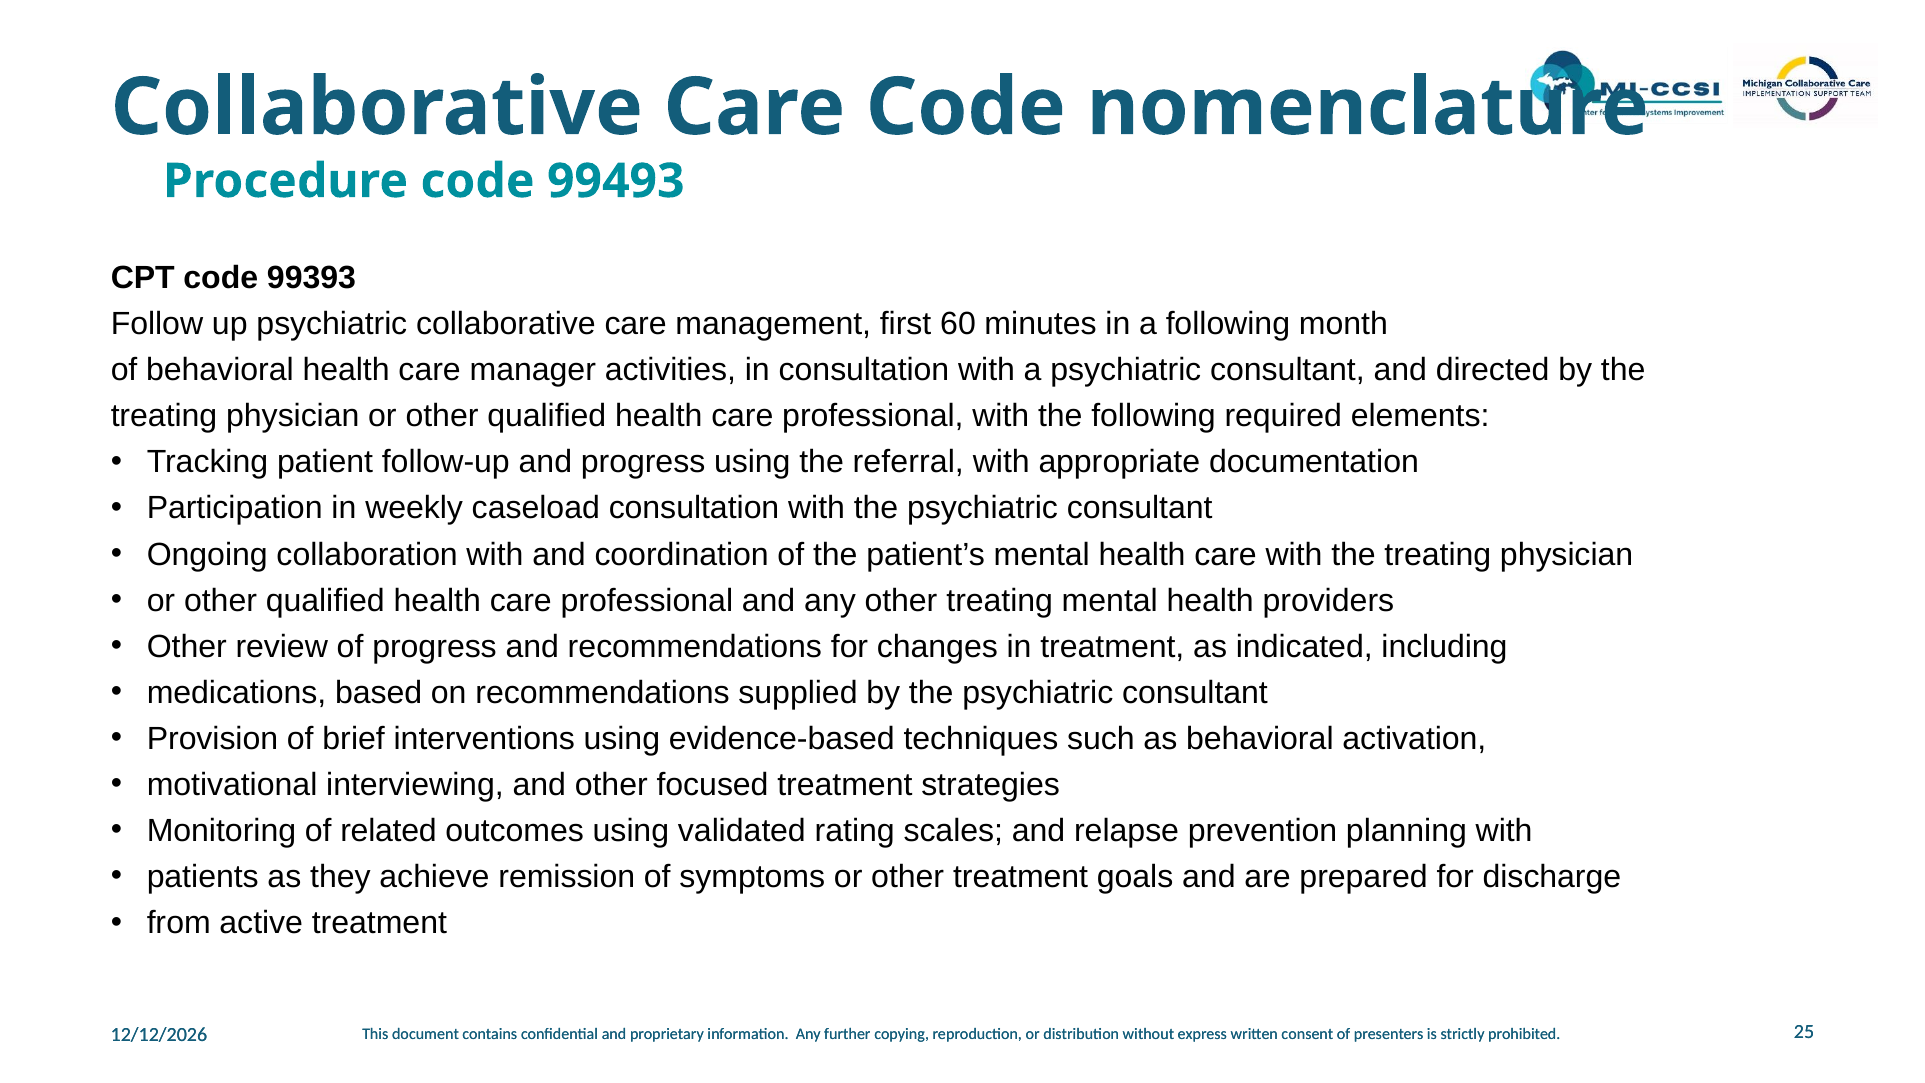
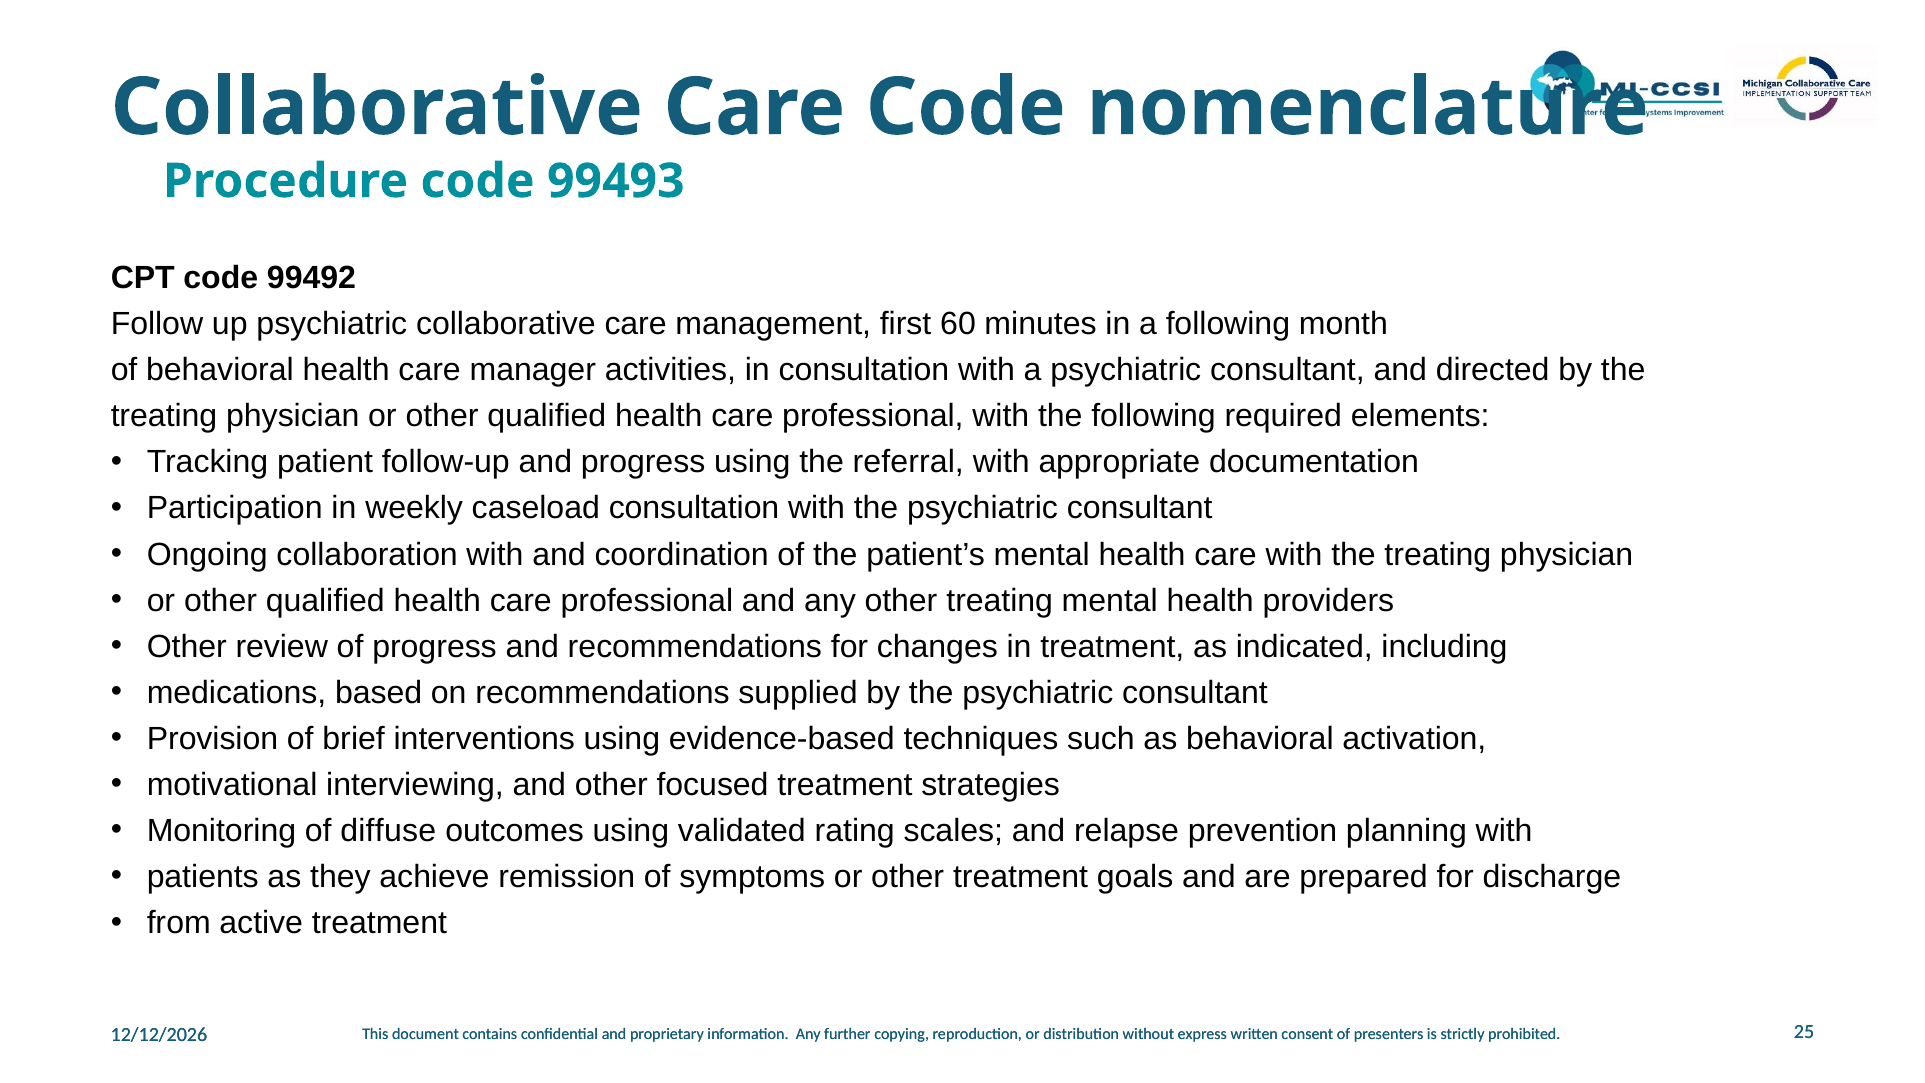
99393: 99393 -> 99492
related: related -> diffuse
